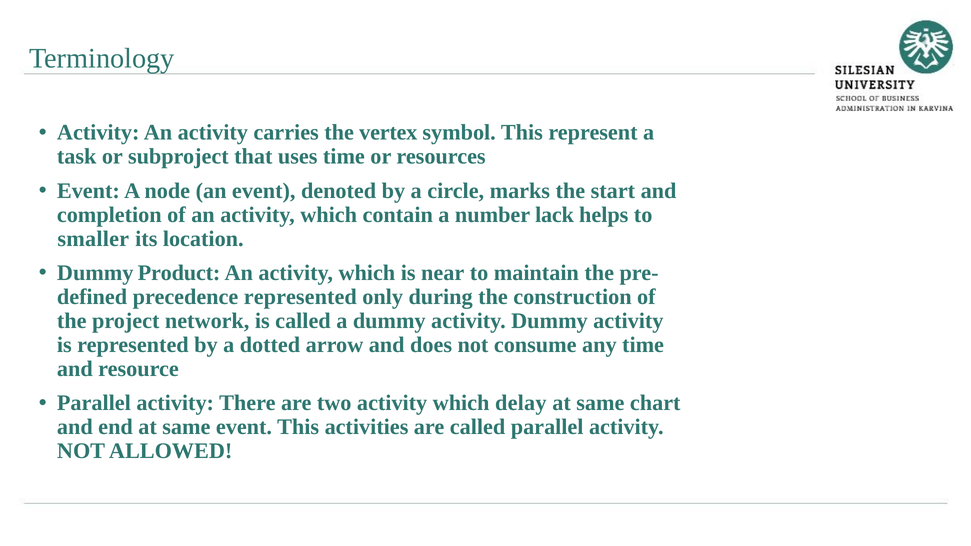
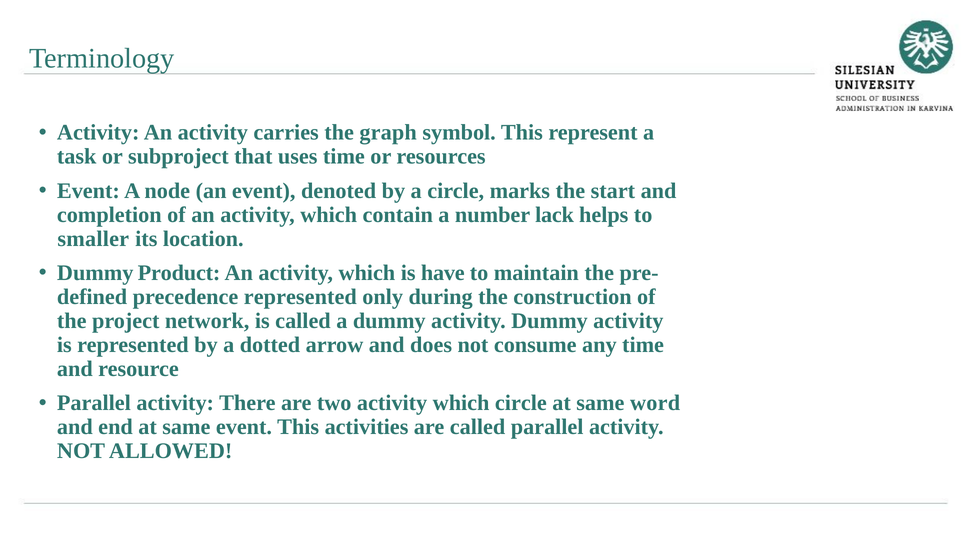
vertex: vertex -> graph
near: near -> have
which delay: delay -> circle
chart: chart -> word
